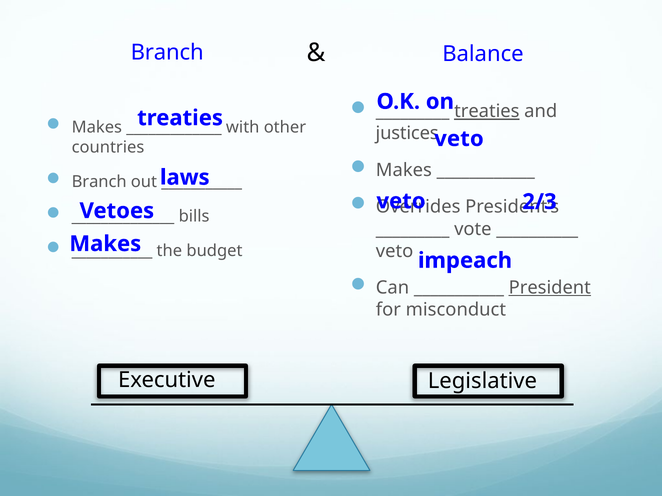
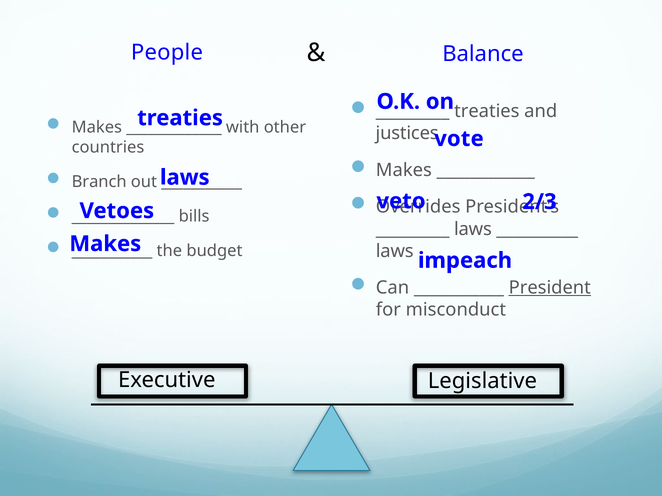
Branch at (167, 53): Branch -> People
treaties at (487, 111) underline: present -> none
veto at (459, 139): veto -> vote
vote at (473, 229): vote -> laws
veto at (395, 251): veto -> laws
